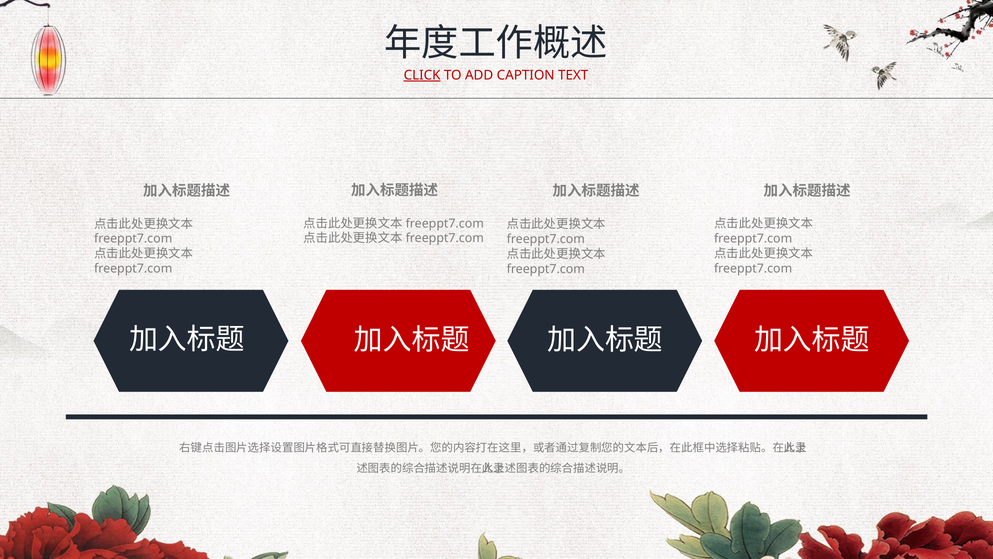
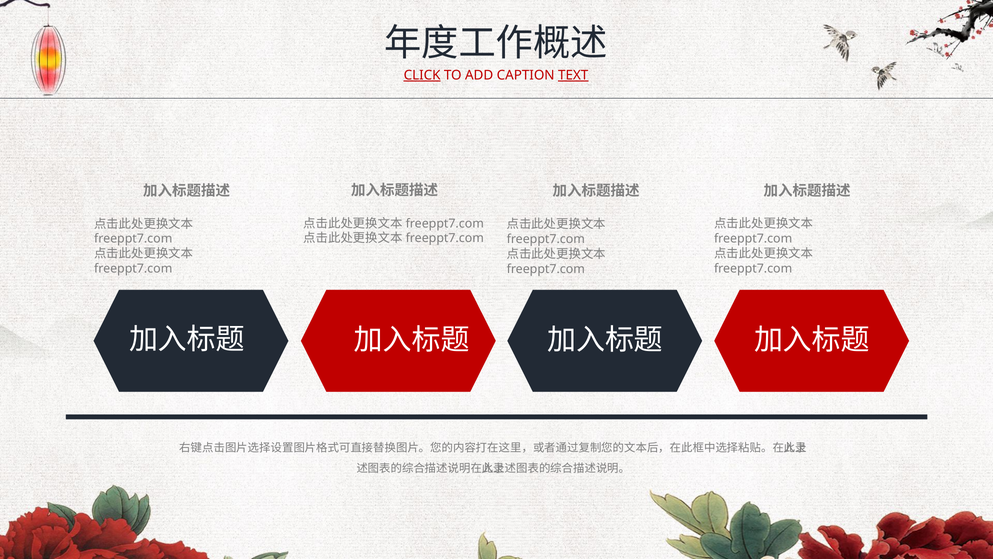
TEXT underline: none -> present
